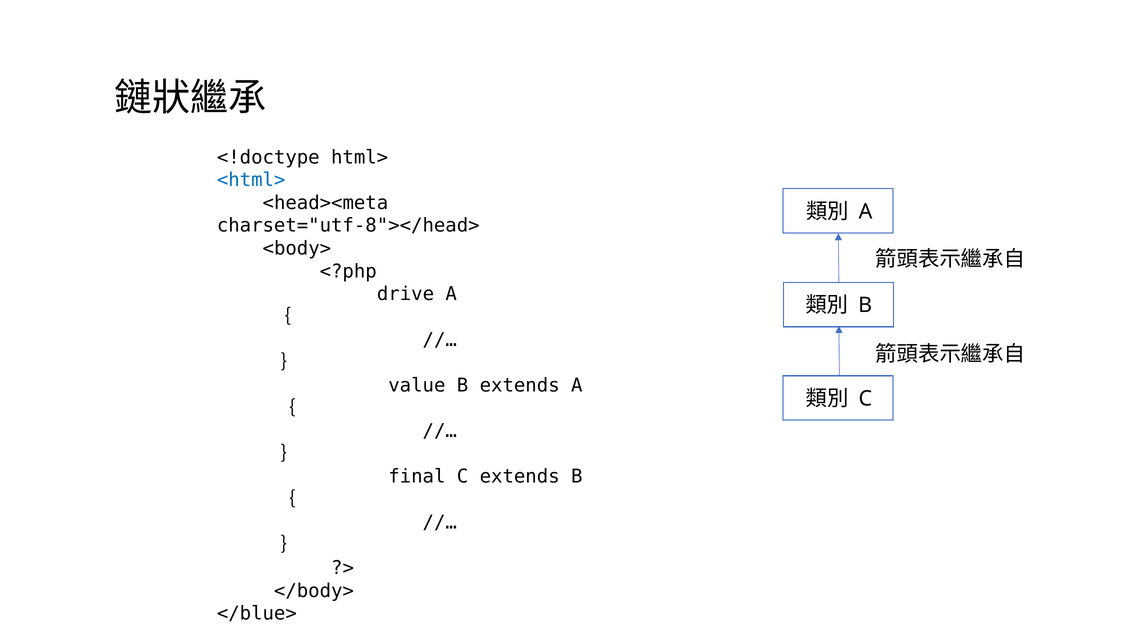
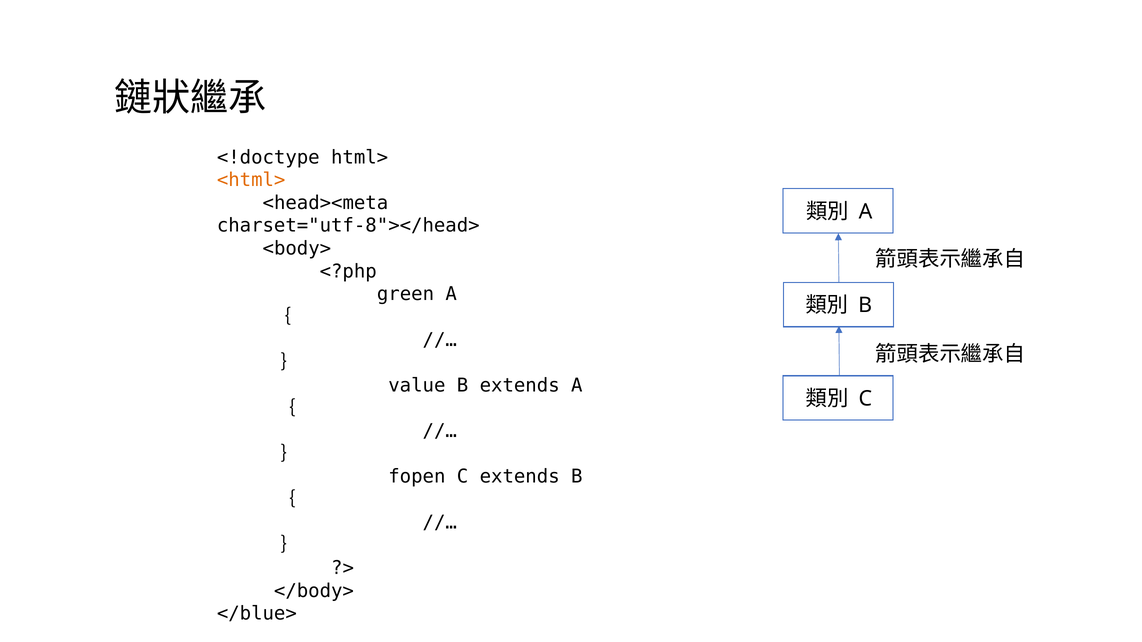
<html> colour: blue -> orange
drive: drive -> green
final: final -> fopen
